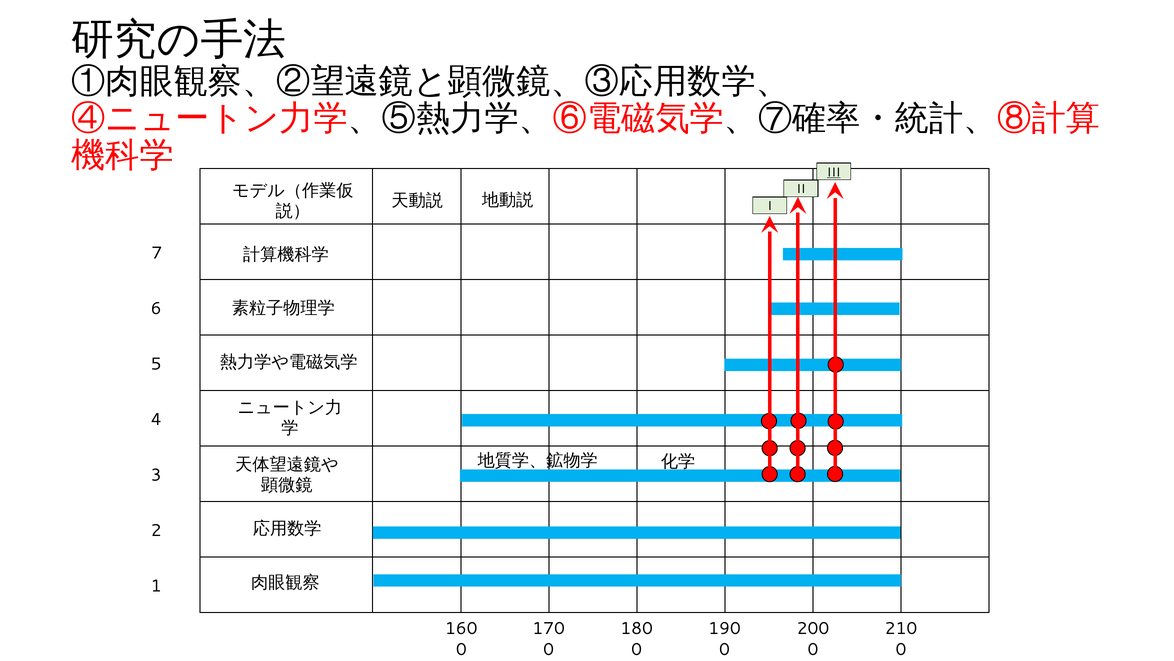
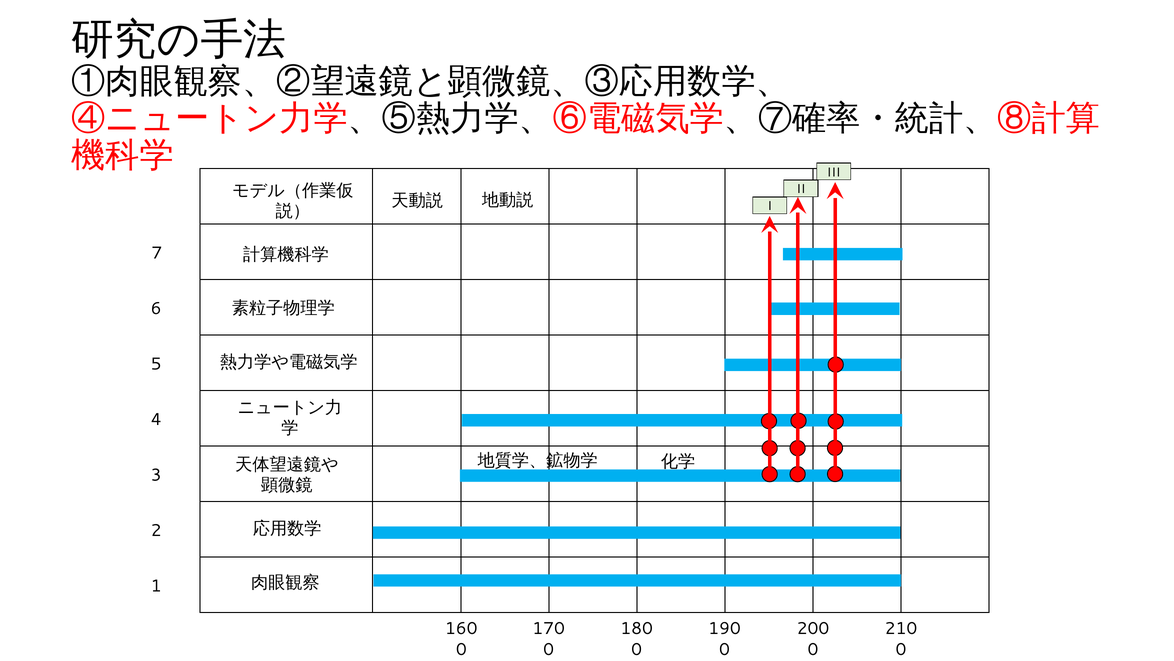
III underline: present -> none
